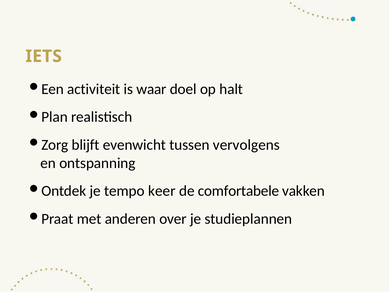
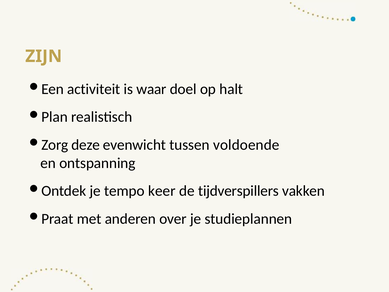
IETS: IETS -> ZIJN
blijft: blijft -> deze
vervolgens: vervolgens -> voldoende
comfortabele: comfortabele -> tijdverspillers
